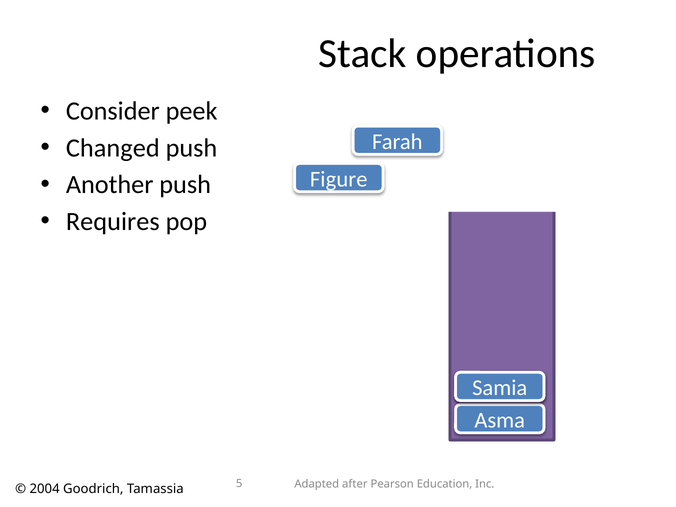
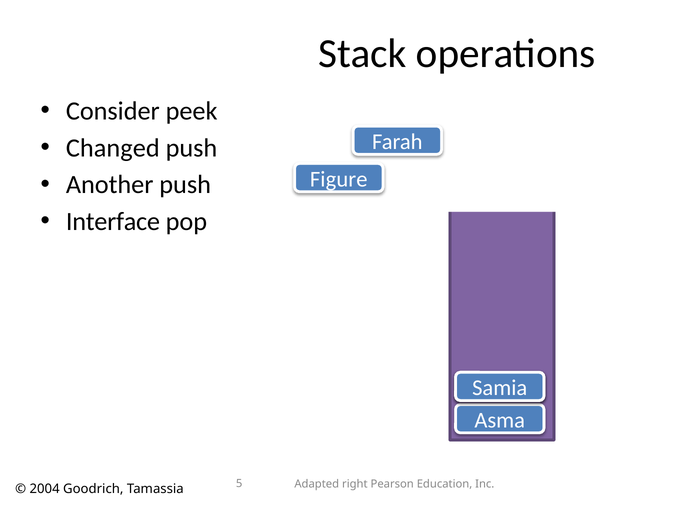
Requires: Requires -> Interface
after: after -> right
